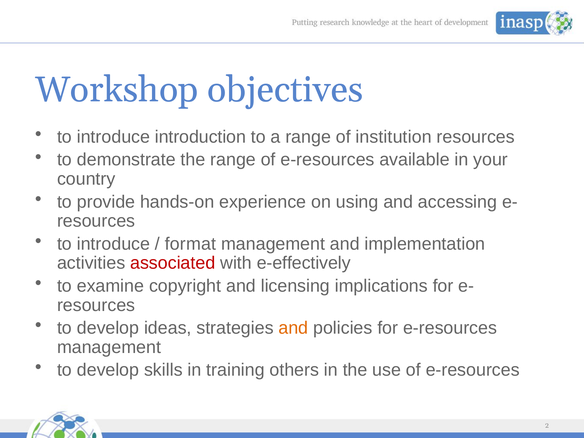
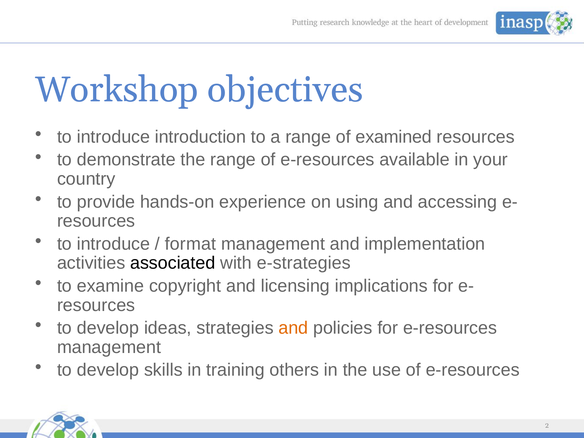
institution: institution -> examined
associated colour: red -> black
e-effectively: e-effectively -> e-strategies
